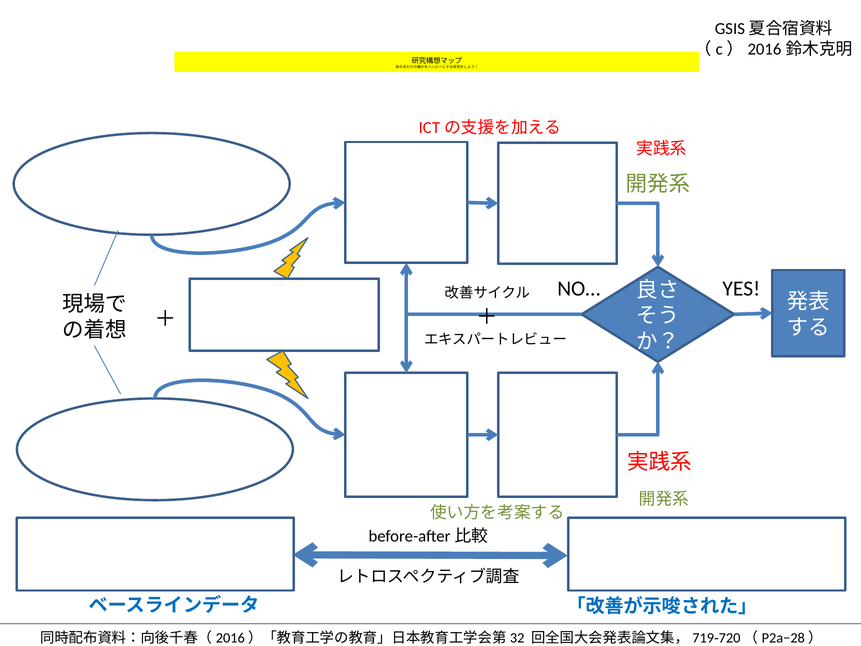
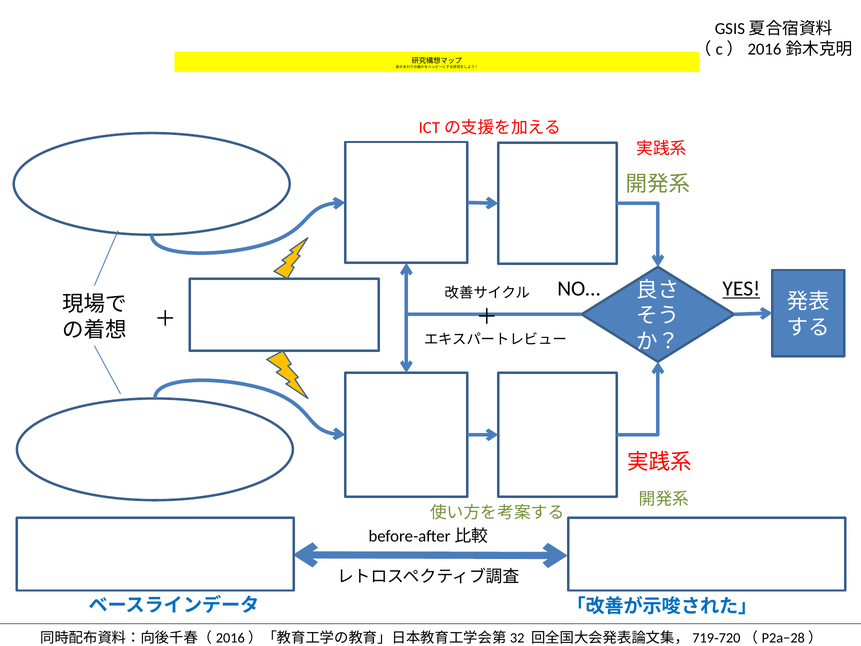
YES underline: none -> present
